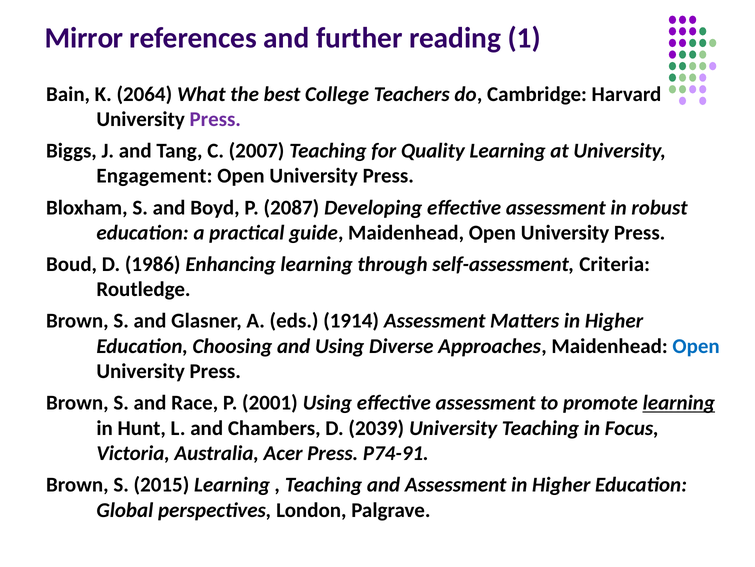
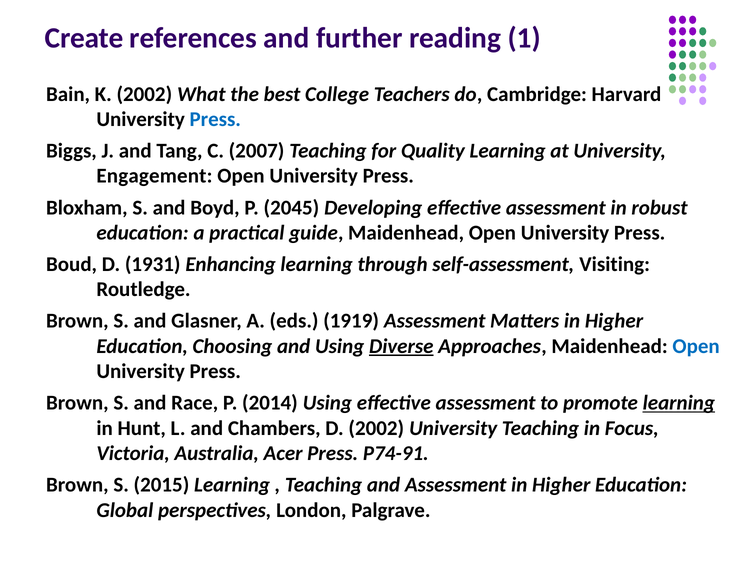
Mirror: Mirror -> Create
K 2064: 2064 -> 2002
Press at (215, 119) colour: purple -> blue
2087: 2087 -> 2045
1986: 1986 -> 1931
Criteria: Criteria -> Visiting
1914: 1914 -> 1919
Diverse underline: none -> present
2001: 2001 -> 2014
D 2039: 2039 -> 2002
